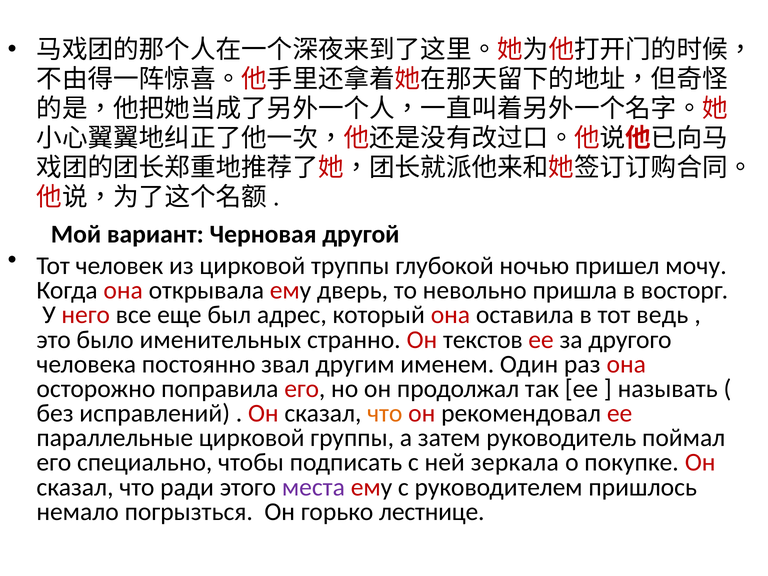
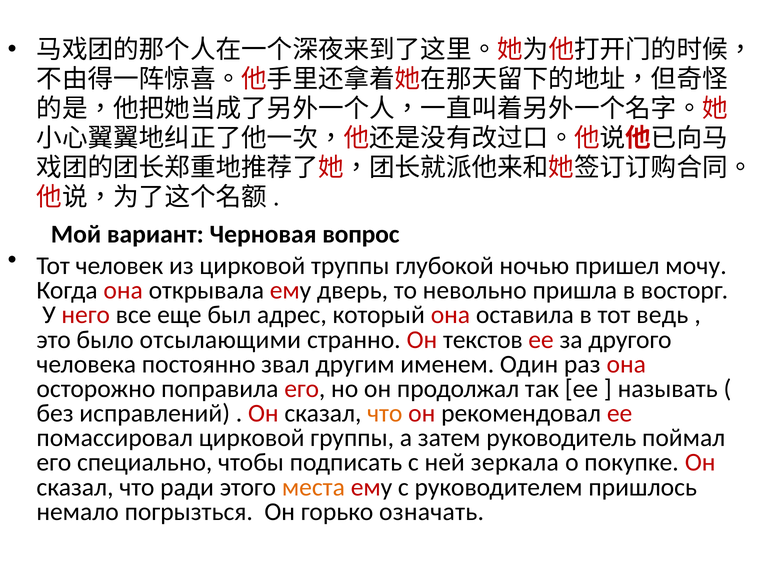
другой: другой -> вопрос
именительных: именительных -> отсылающими
параллельные: параллельные -> помассировал
места colour: purple -> orange
лестнице: лестнице -> означать
